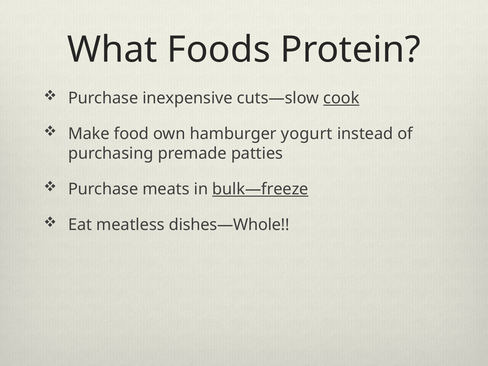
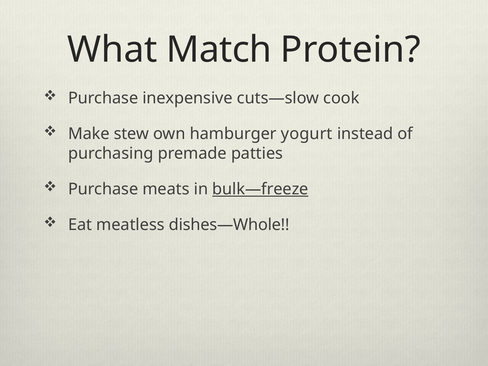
Foods: Foods -> Match
cook underline: present -> none
food: food -> stew
